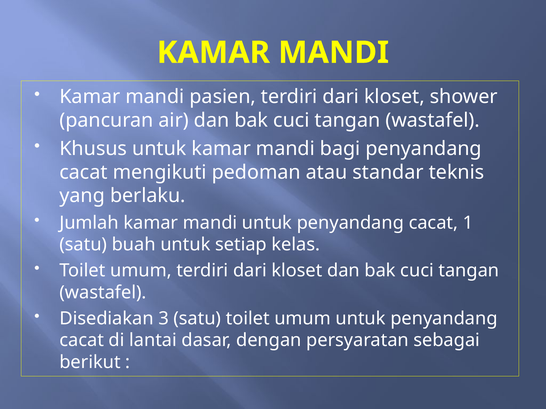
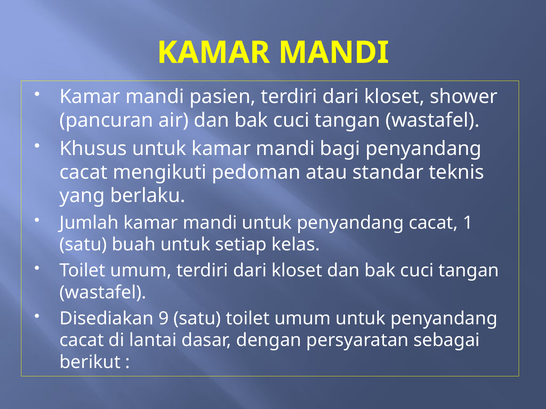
3: 3 -> 9
